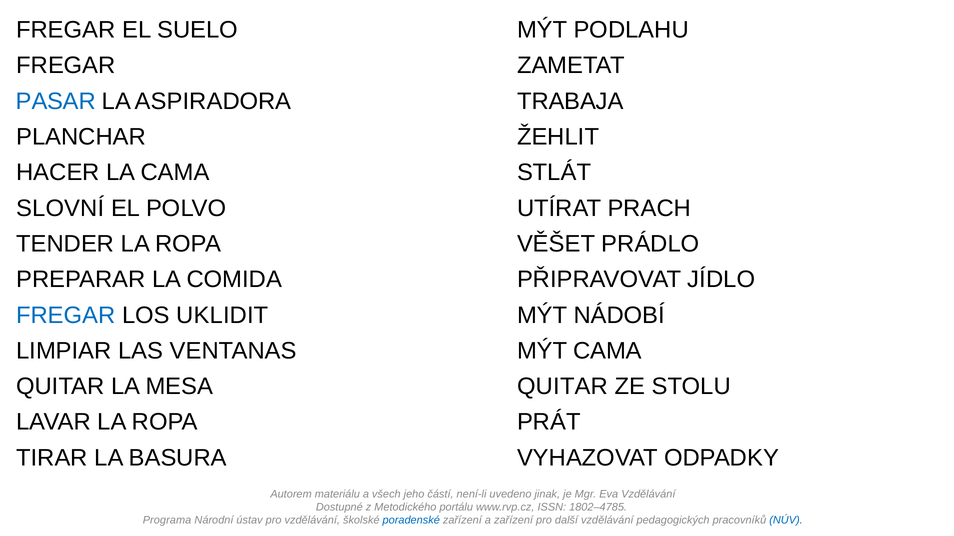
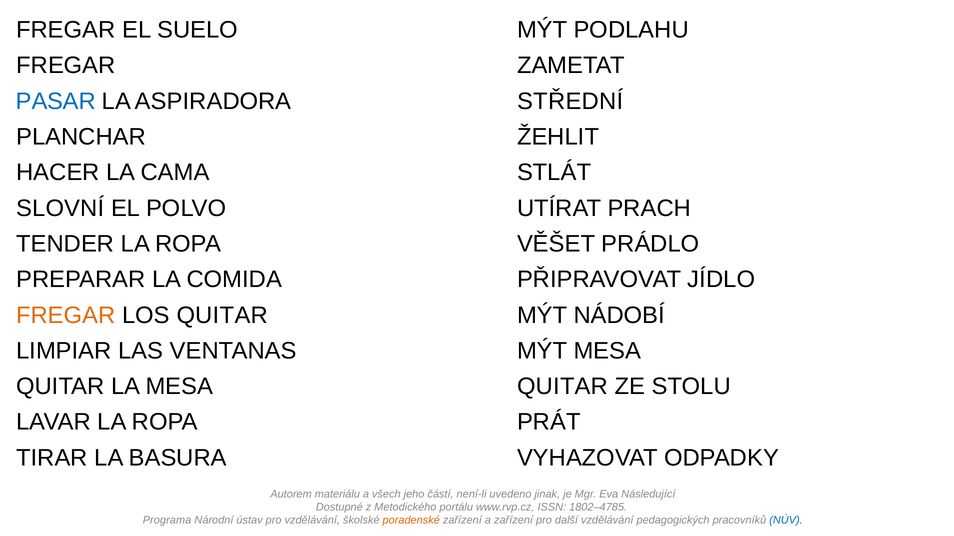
TRABAJA: TRABAJA -> STŘEDNÍ
FREGAR at (66, 316) colour: blue -> orange
LOS UKLIDIT: UKLIDIT -> QUITAR
MÝT CAMA: CAMA -> MESA
Eva Vzdělávání: Vzdělávání -> Následující
poradenské colour: blue -> orange
